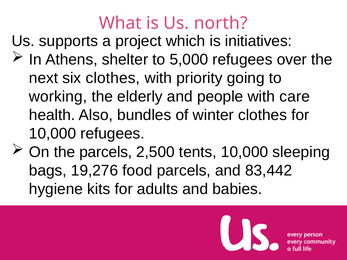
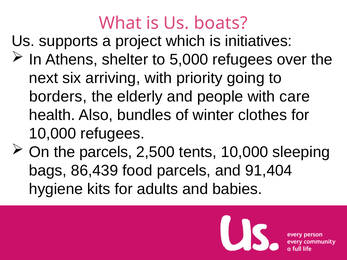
north: north -> boats
six clothes: clothes -> arriving
working: working -> borders
19,276: 19,276 -> 86,439
83,442: 83,442 -> 91,404
